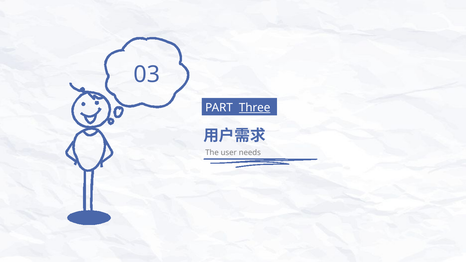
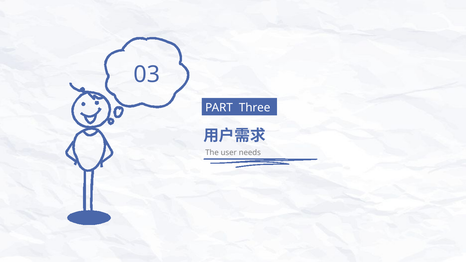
Three underline: present -> none
